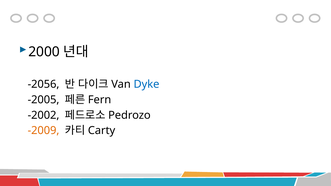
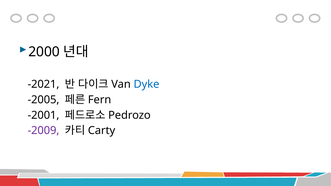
-2056: -2056 -> -2021
-2002: -2002 -> -2001
-2009 colour: orange -> purple
